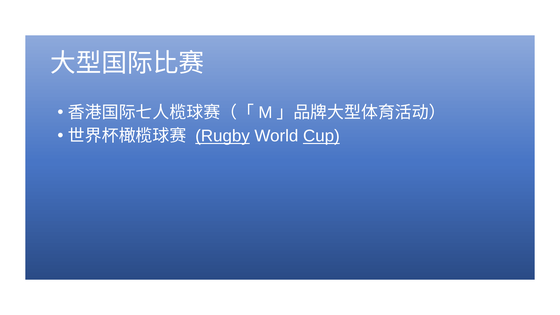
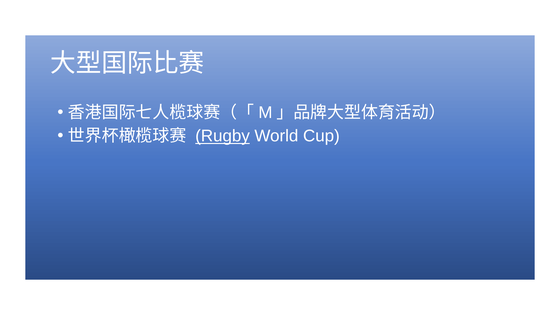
Cup underline: present -> none
